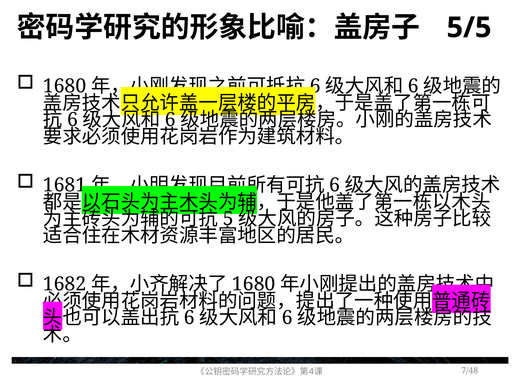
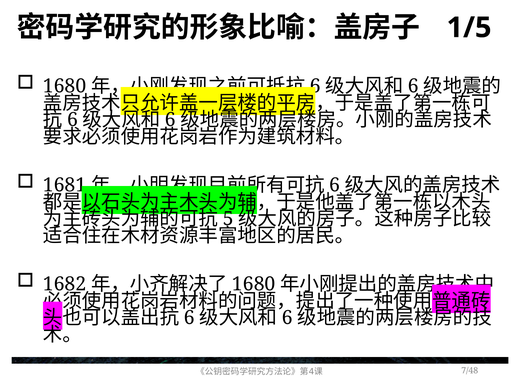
5/5: 5/5 -> 1/5
